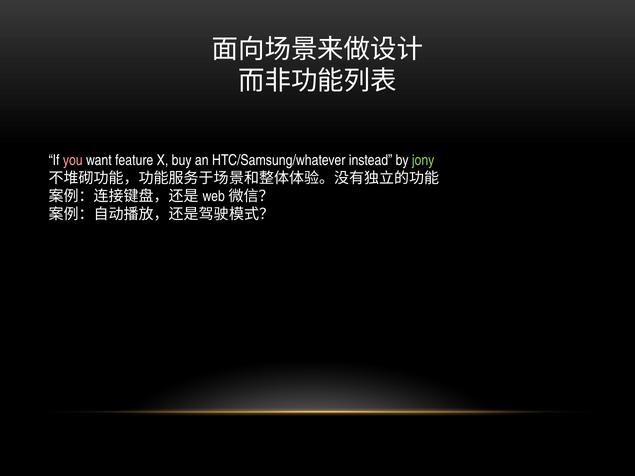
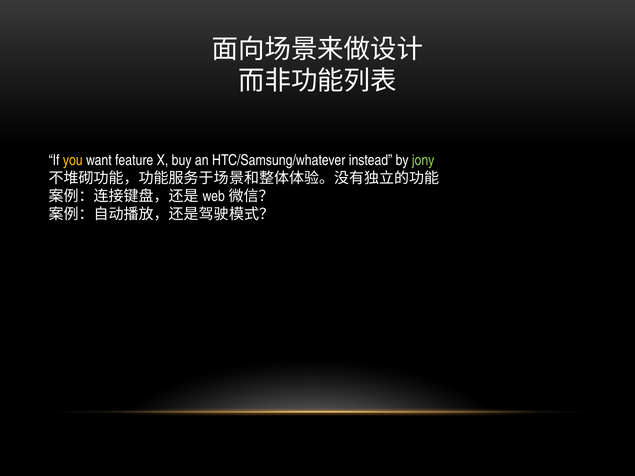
you colour: pink -> yellow
